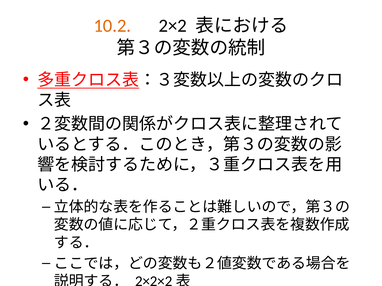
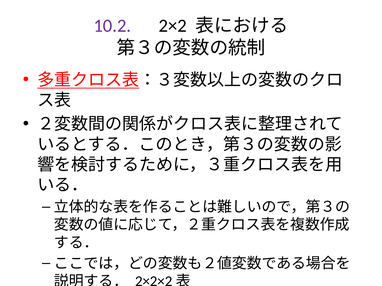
10.2 colour: orange -> purple
